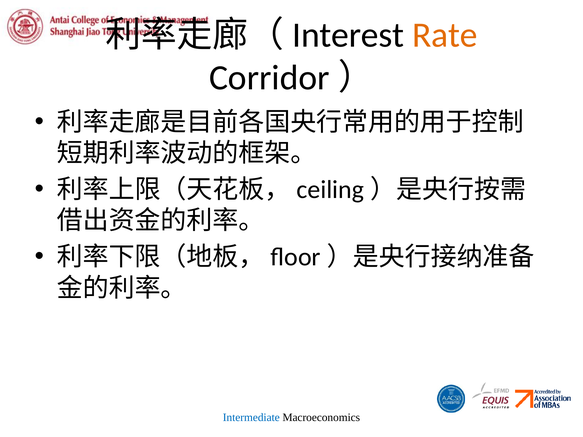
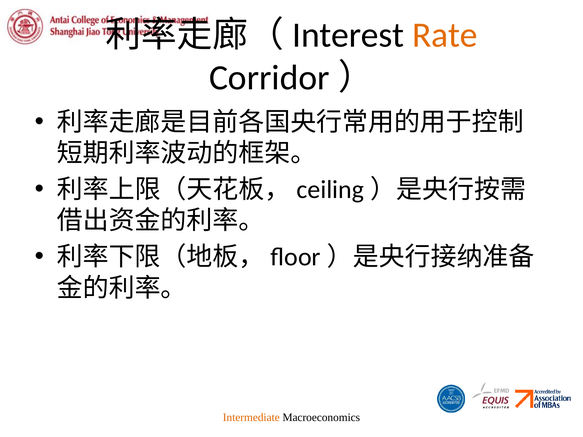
Intermediate colour: blue -> orange
